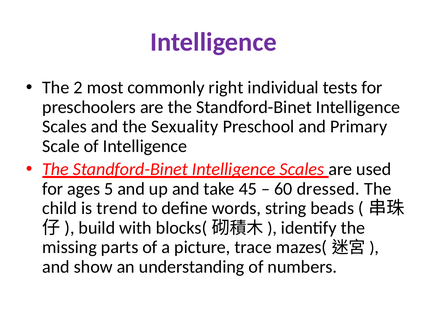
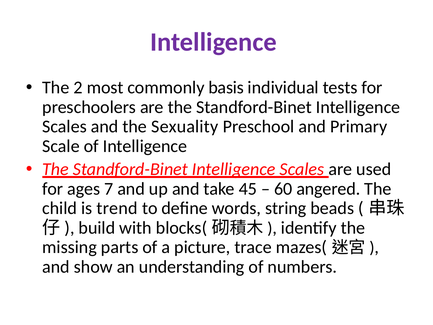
right: right -> basis
5: 5 -> 7
dressed: dressed -> angered
